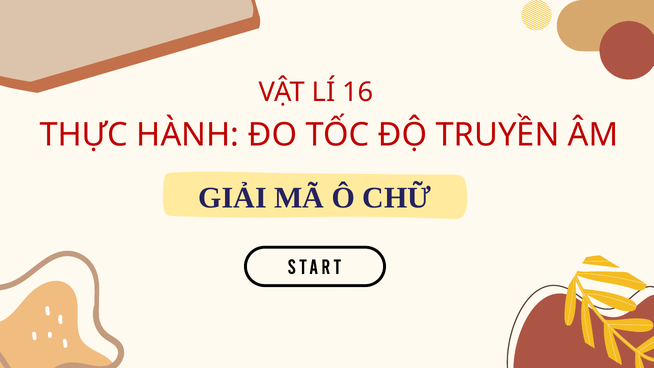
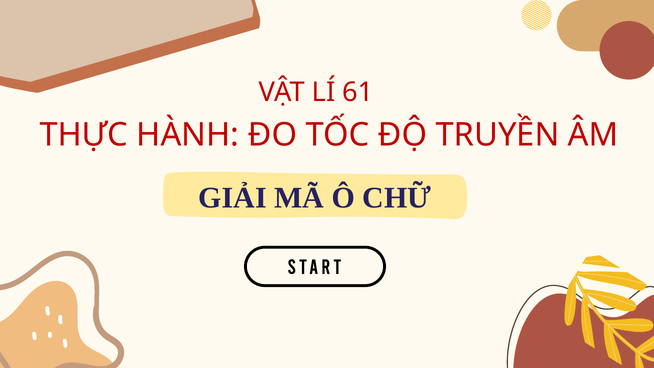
16: 16 -> 61
